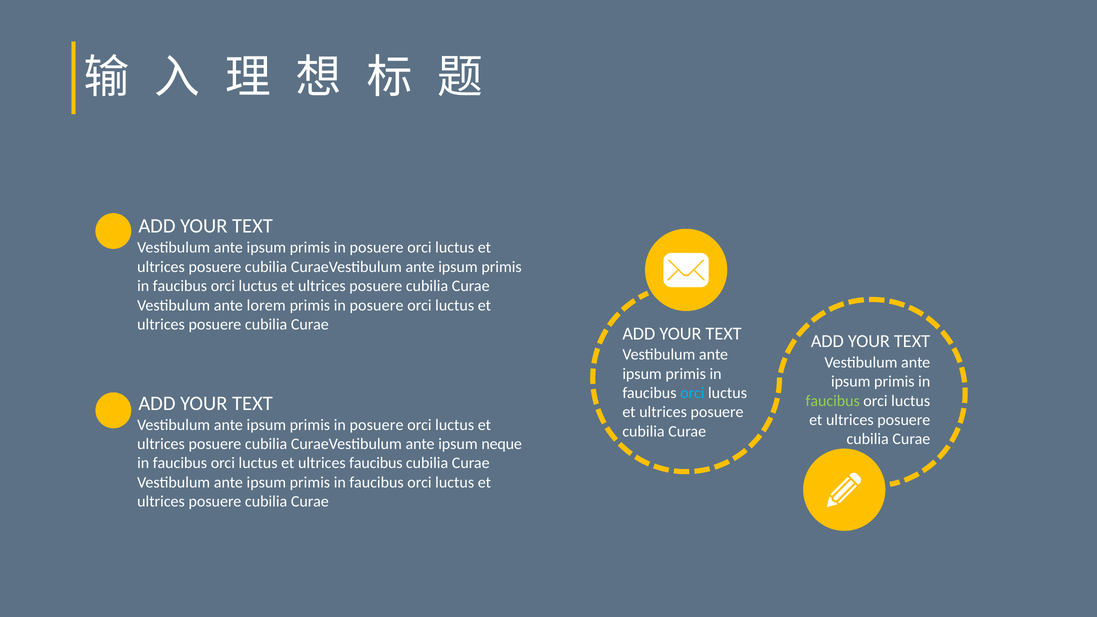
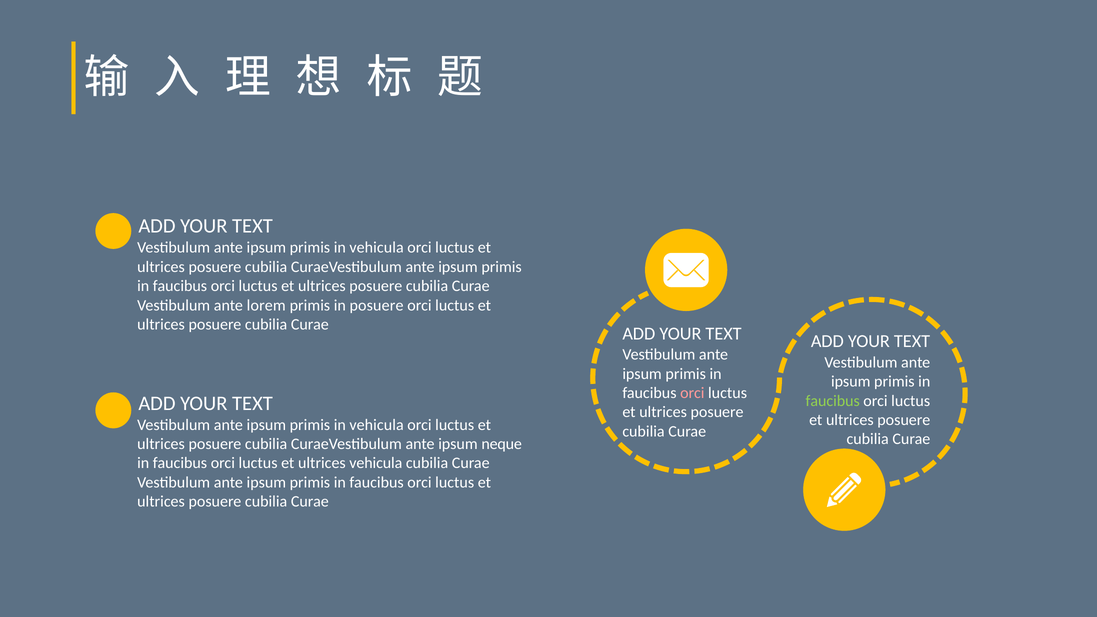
posuere at (377, 248): posuere -> vehicula
orci at (692, 393) colour: light blue -> pink
posuere at (377, 425): posuere -> vehicula
ultrices faucibus: faucibus -> vehicula
